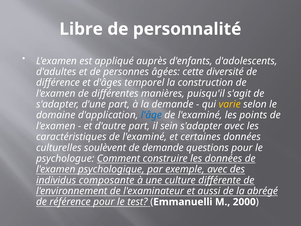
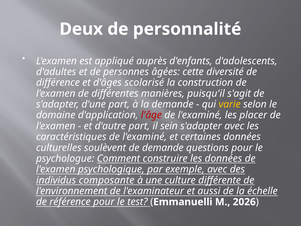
Libre: Libre -> Deux
temporel: temporel -> scolarisé
l'âge colour: blue -> red
points: points -> placer
abrégé: abrégé -> échelle
2000: 2000 -> 2026
